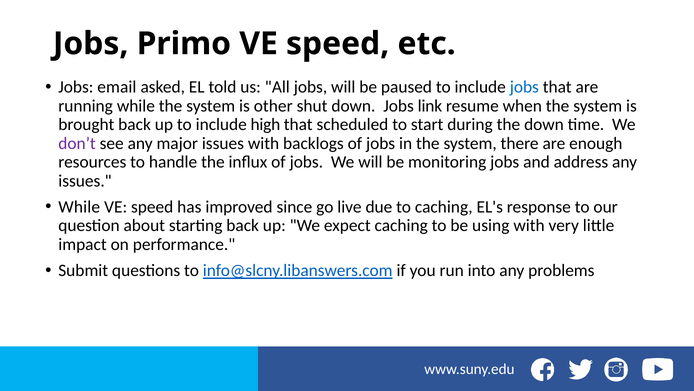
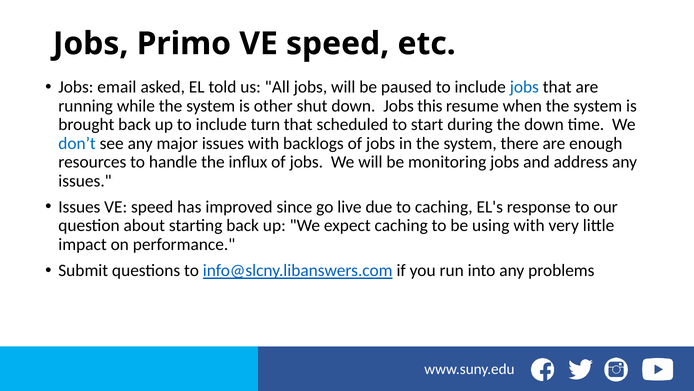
link: link -> this
high: high -> turn
don’t colour: purple -> blue
While at (79, 207): While -> Issues
